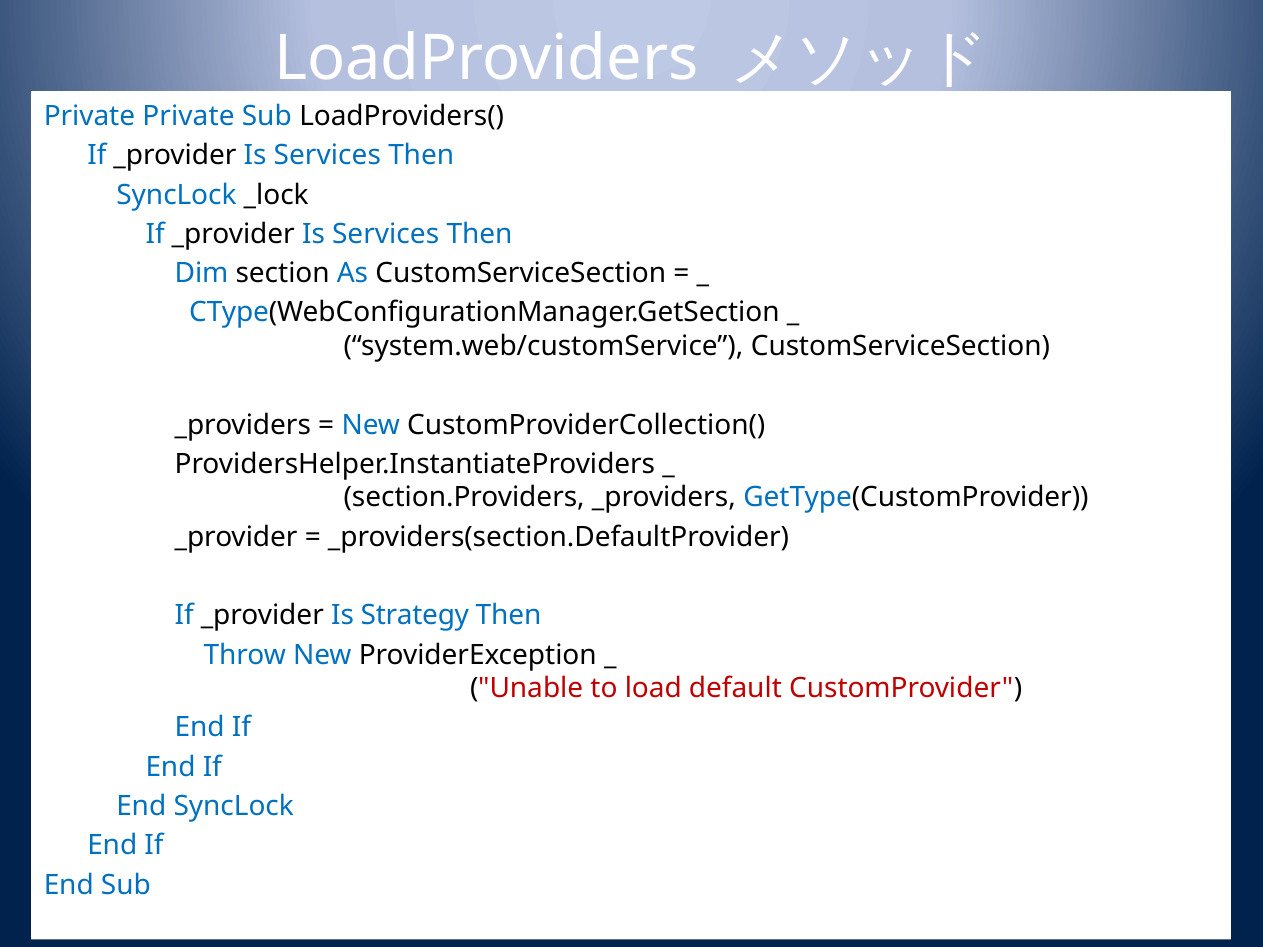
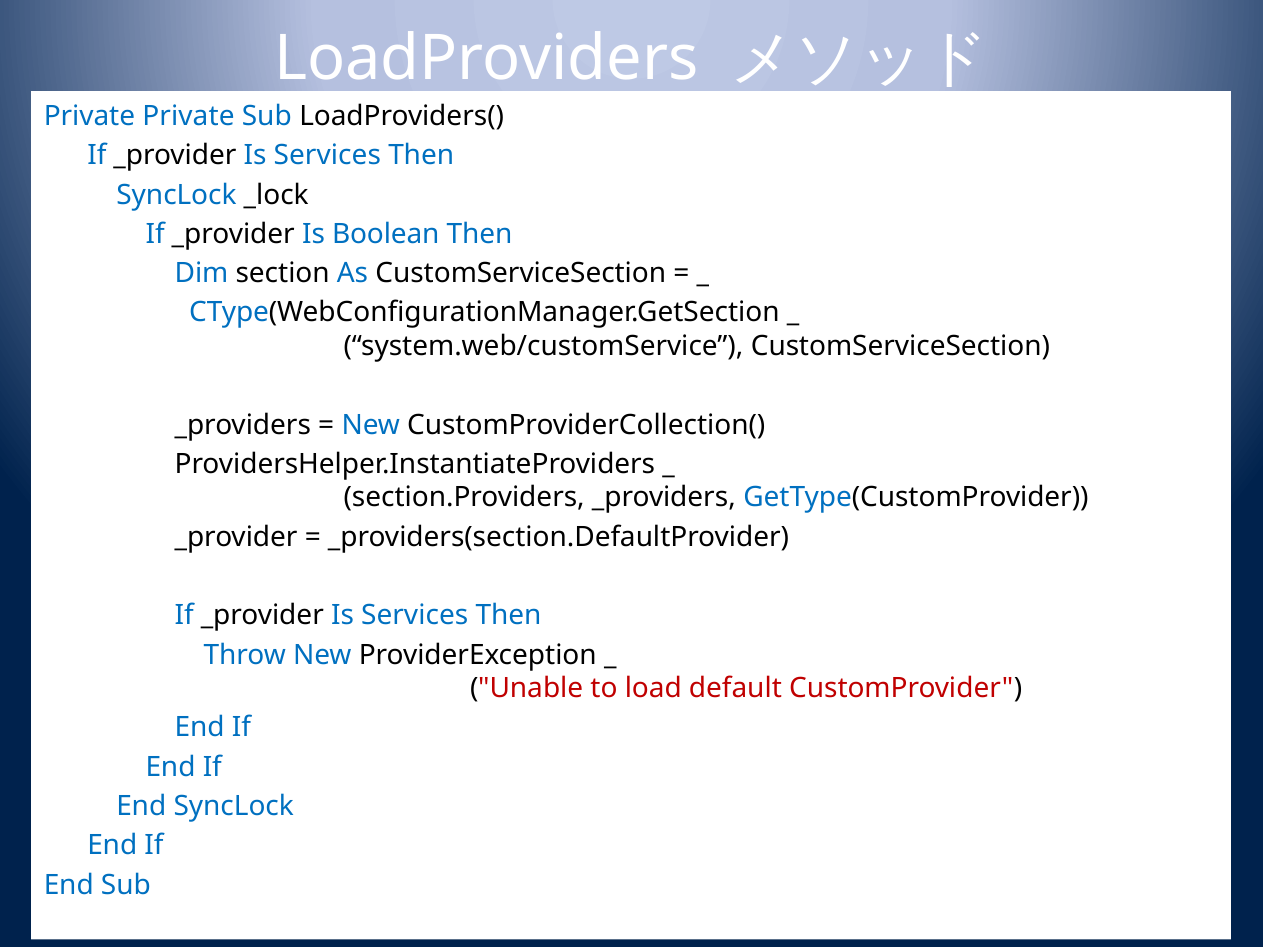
Services at (386, 234): Services -> Boolean
Strategy at (415, 616): Strategy -> Services
